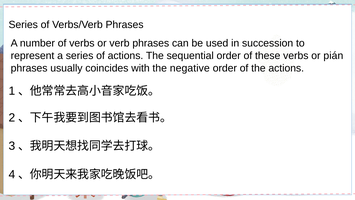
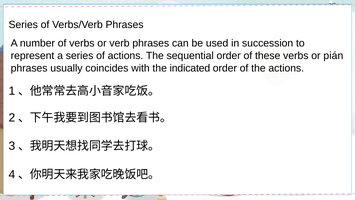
negative: negative -> indicated
